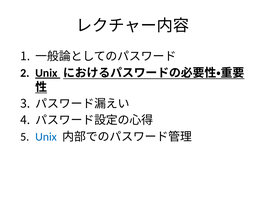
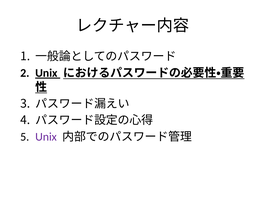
Unix at (46, 137) colour: blue -> purple
